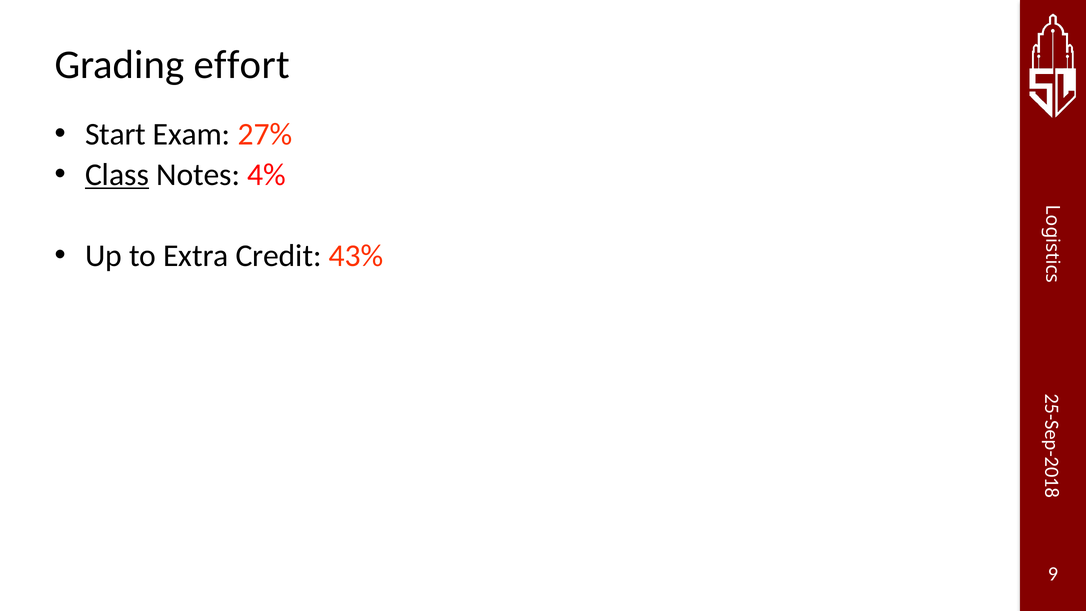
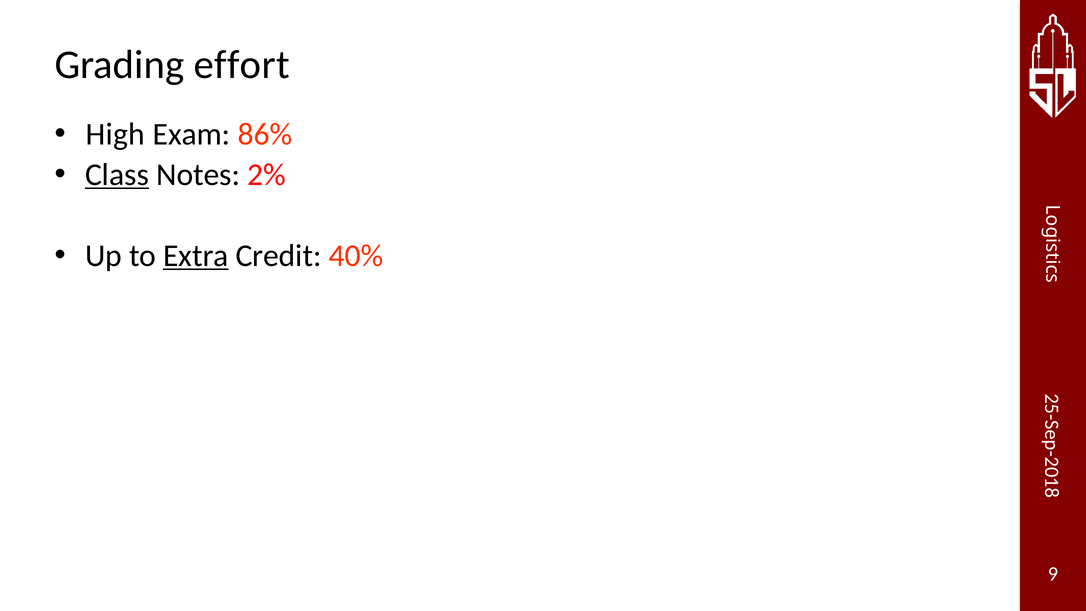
Start: Start -> High
27%: 27% -> 86%
4%: 4% -> 2%
Extra underline: none -> present
43%: 43% -> 40%
